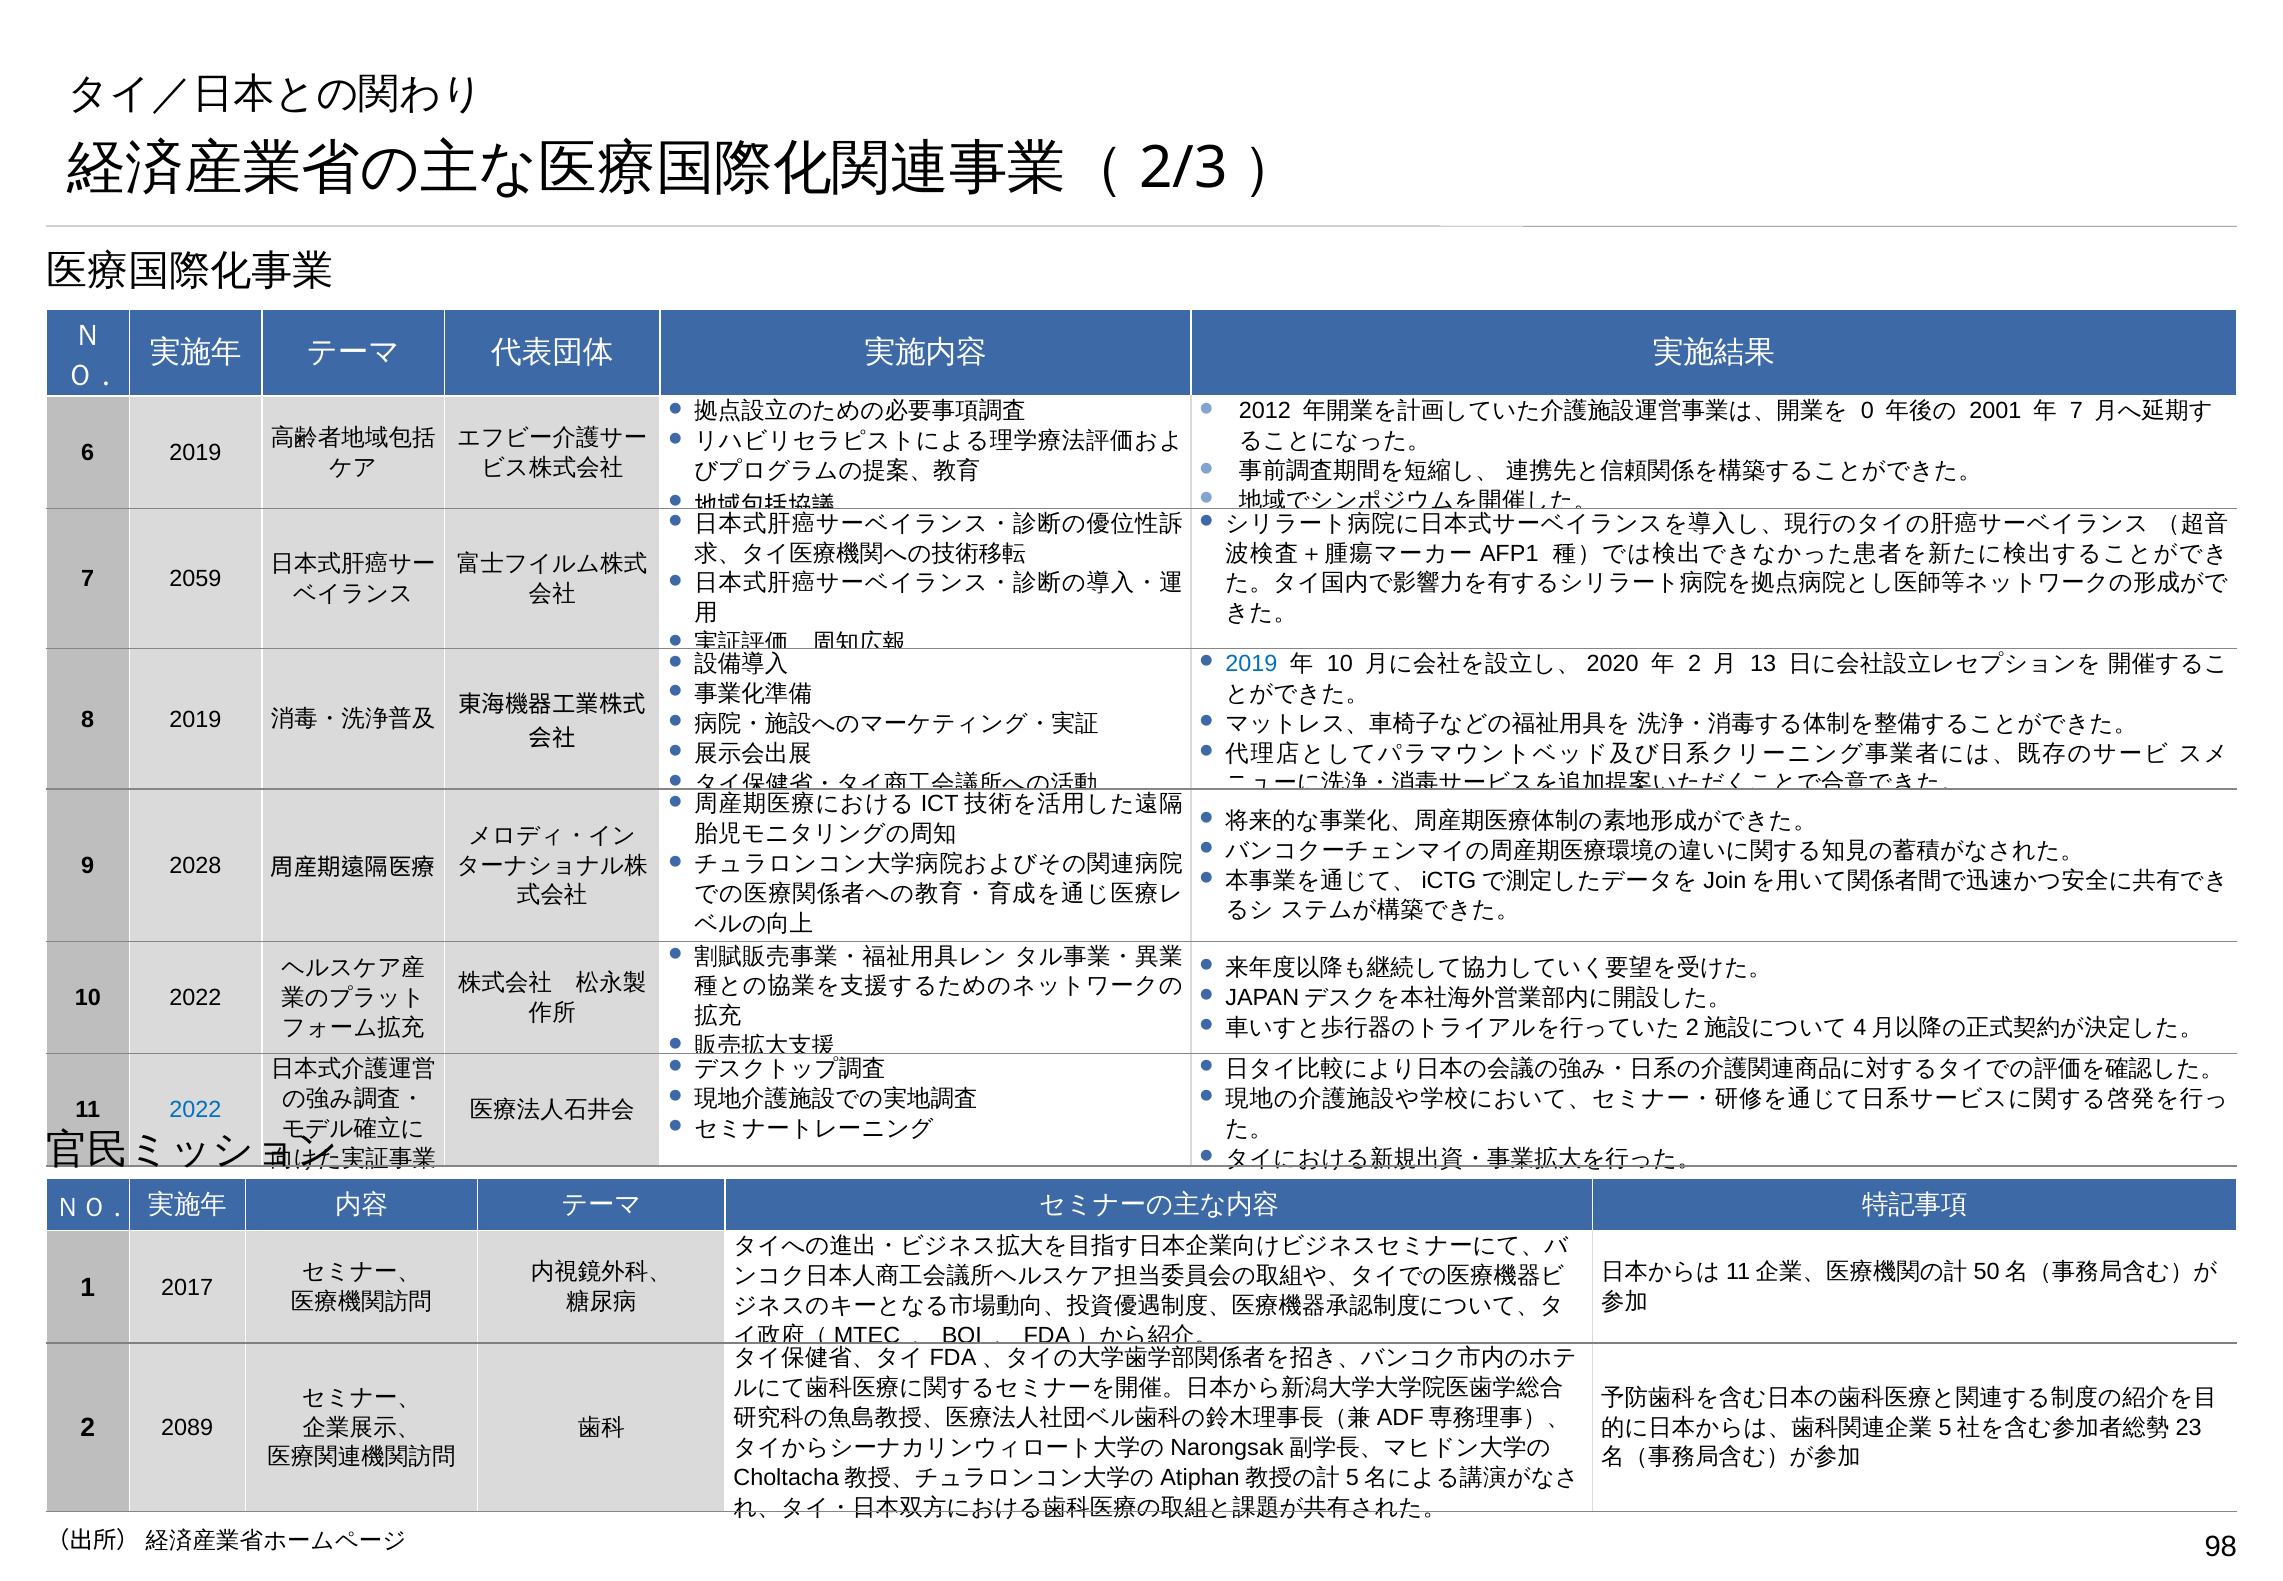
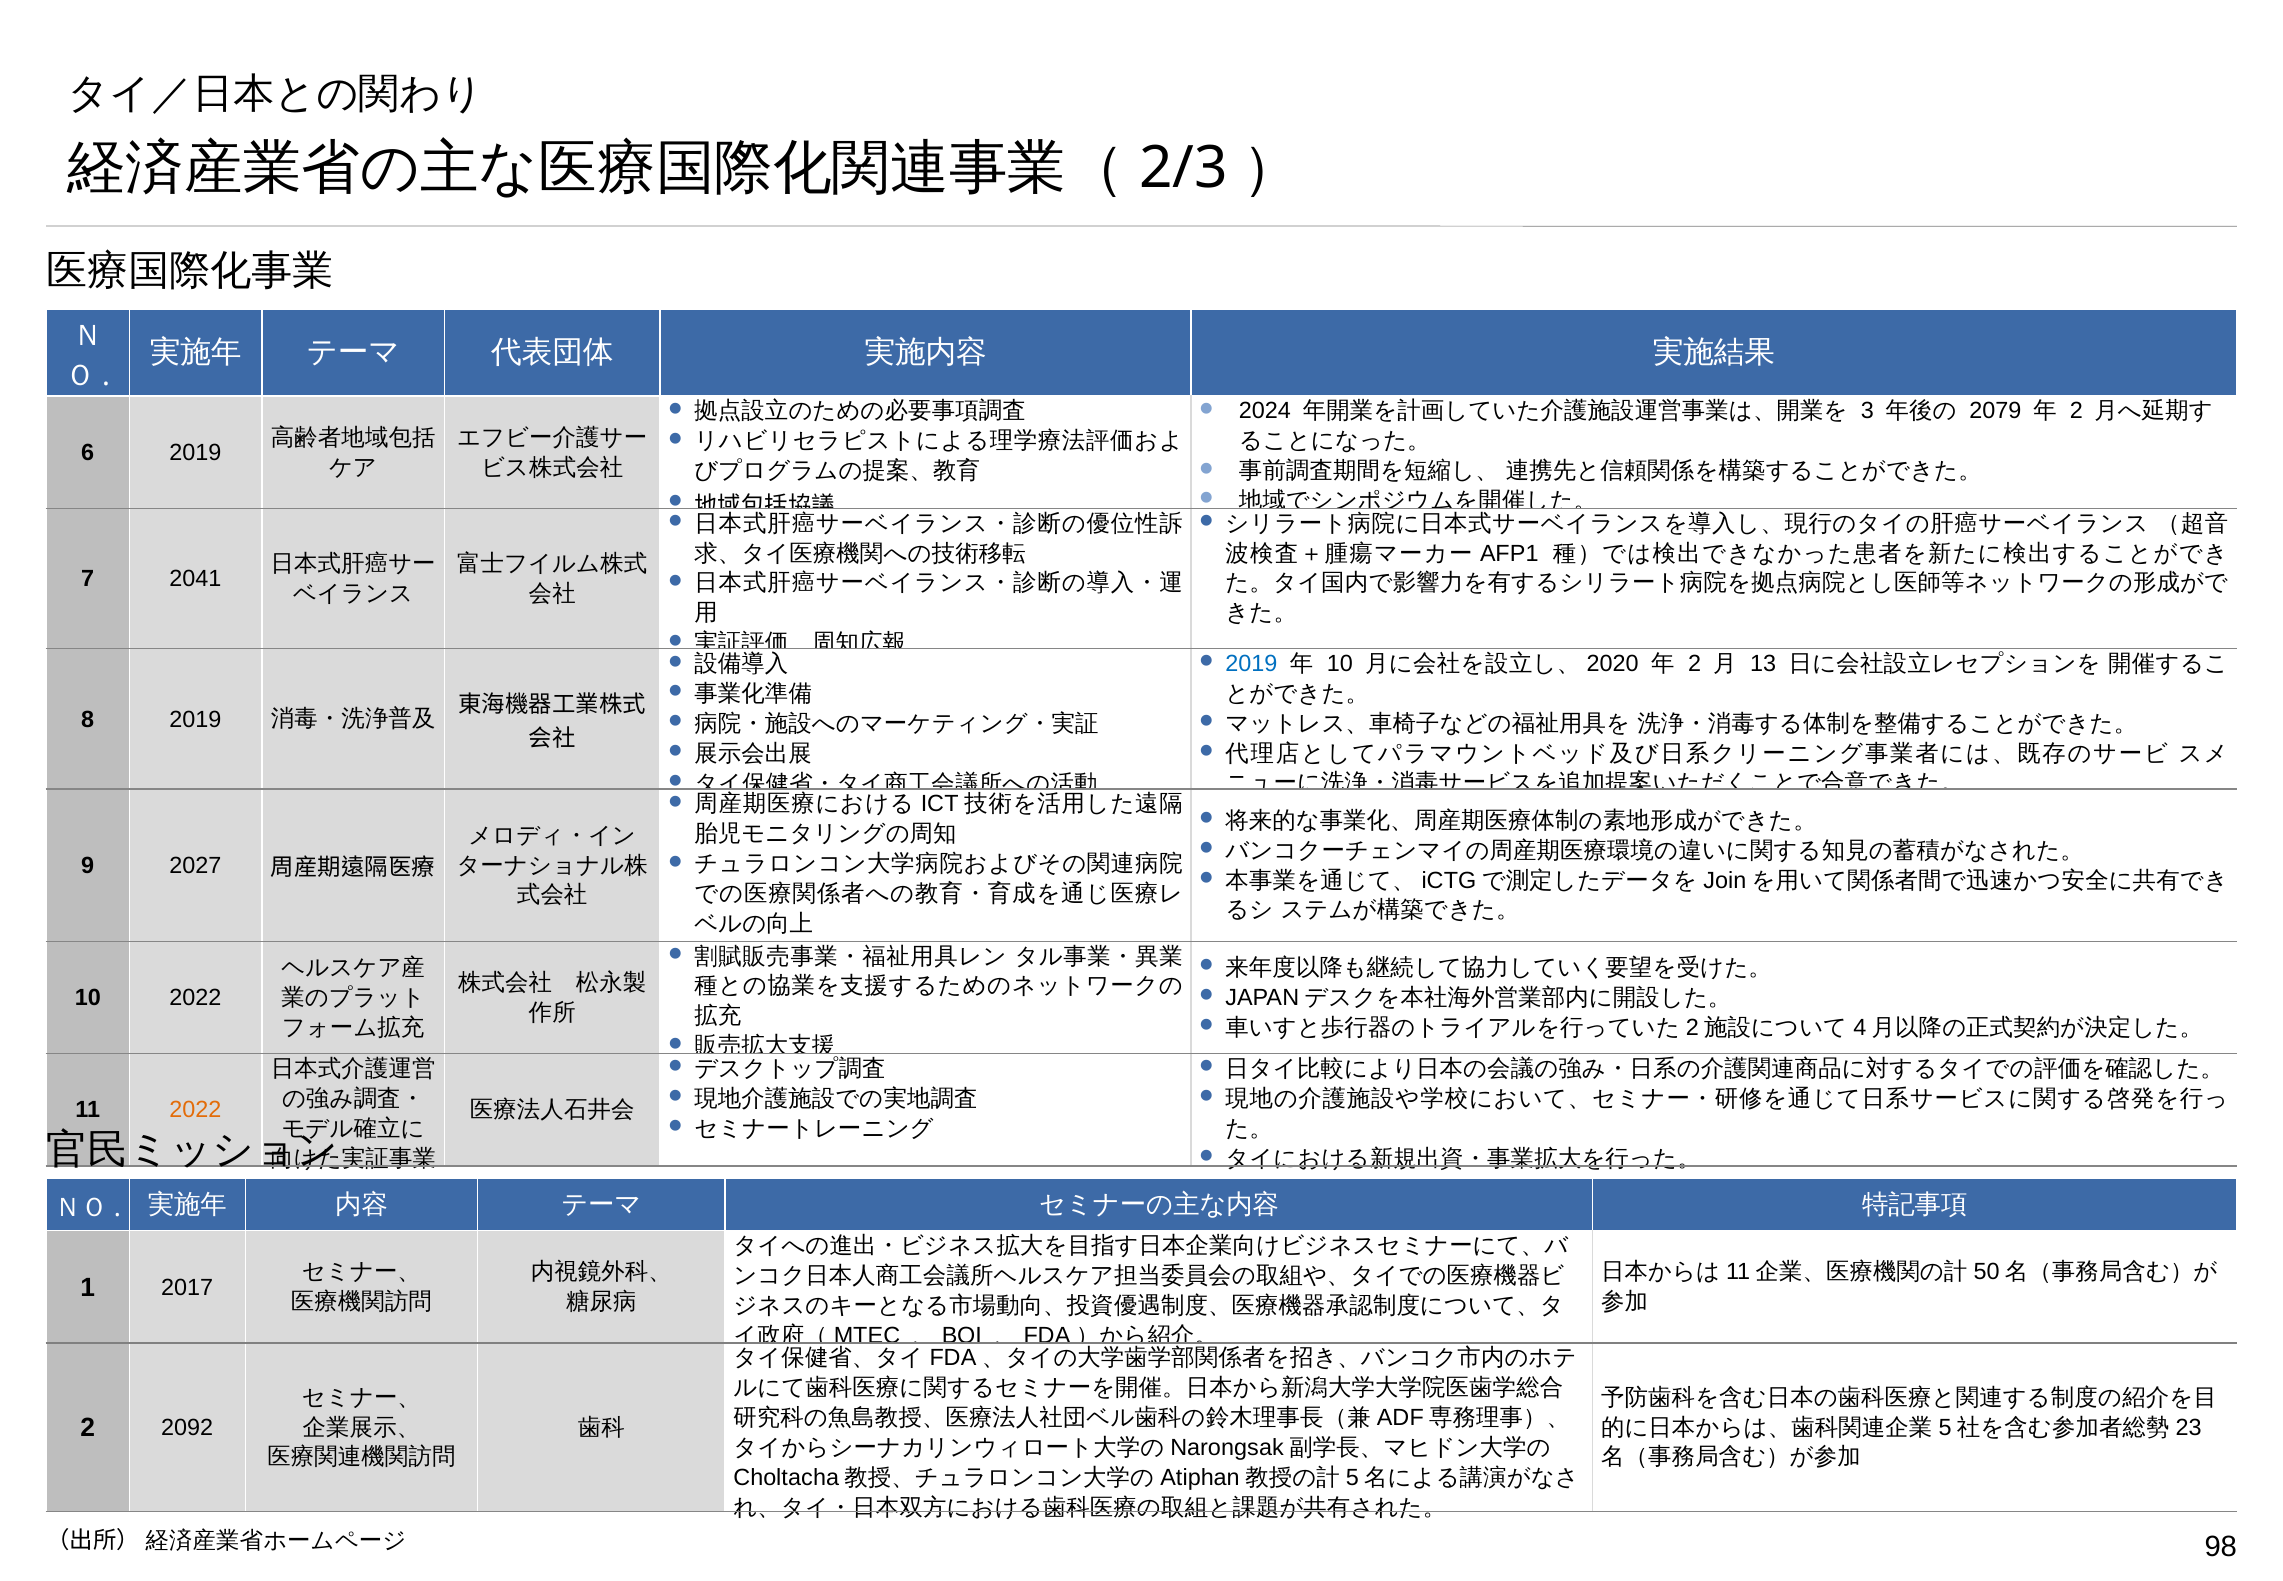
2012: 2012 -> 2024
0: 0 -> 3
2001: 2001 -> 2079
7 at (2076, 411): 7 -> 2
2059: 2059 -> 2041
2028: 2028 -> 2027
2022 at (195, 1110) colour: blue -> orange
2089: 2089 -> 2092
